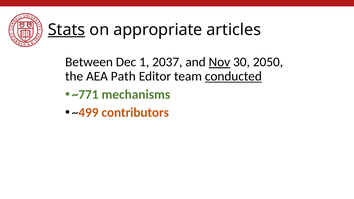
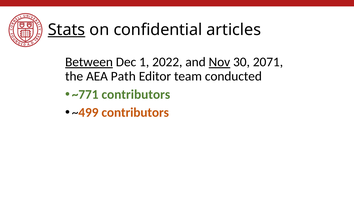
appropriate: appropriate -> confidential
Between underline: none -> present
2037: 2037 -> 2022
2050: 2050 -> 2071
conducted underline: present -> none
~771 mechanisms: mechanisms -> contributors
